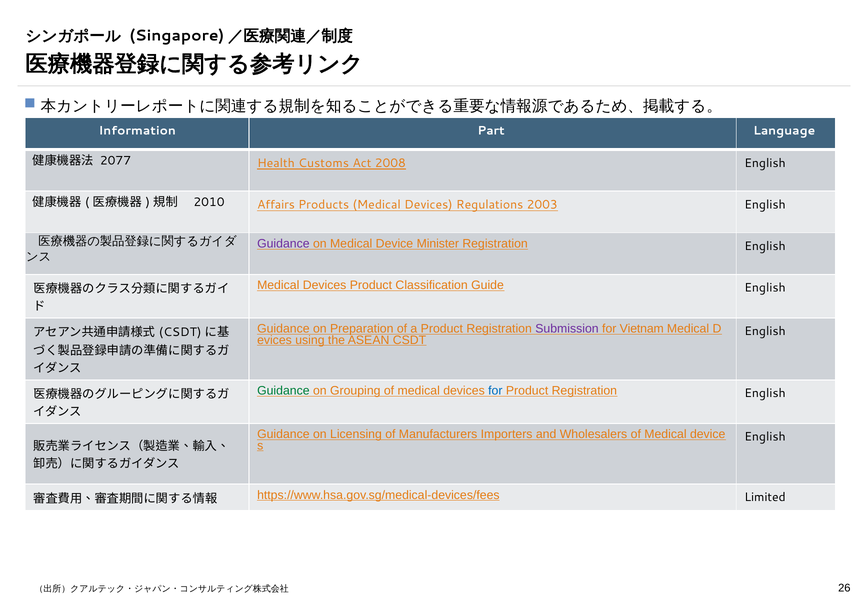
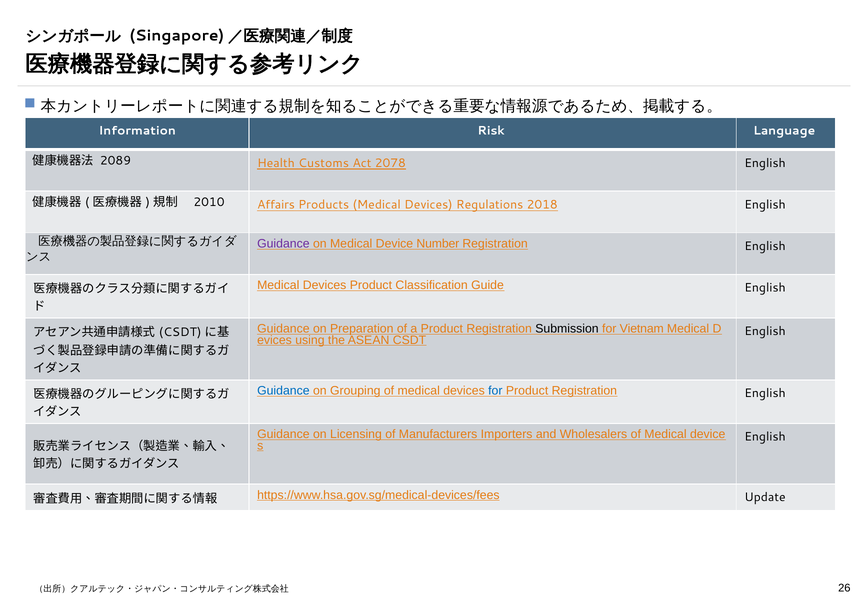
Part: Part -> Risk
2077: 2077 -> 2089
2008: 2008 -> 2078
2003: 2003 -> 2018
Minister: Minister -> Number
Submission colour: purple -> black
Guidance at (283, 391) colour: green -> blue
Limited: Limited -> Update
